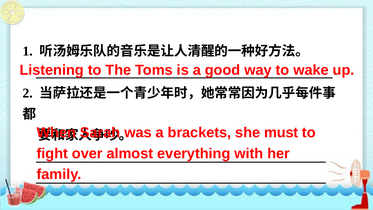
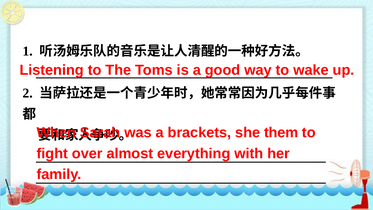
must: must -> them
